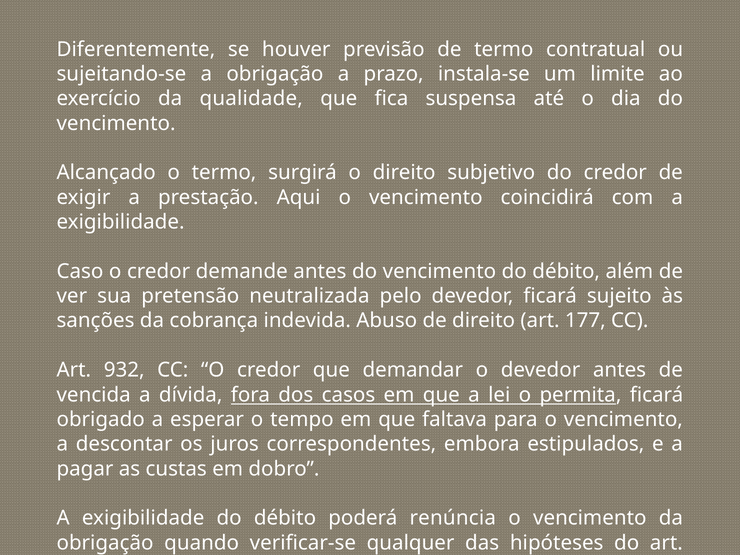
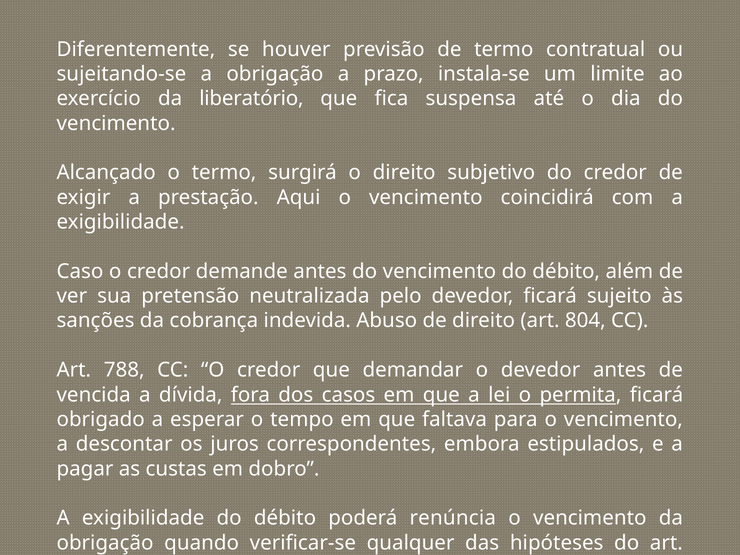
qualidade: qualidade -> liberatório
177: 177 -> 804
932: 932 -> 788
